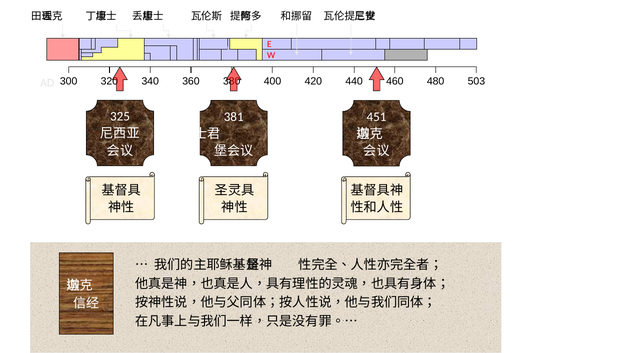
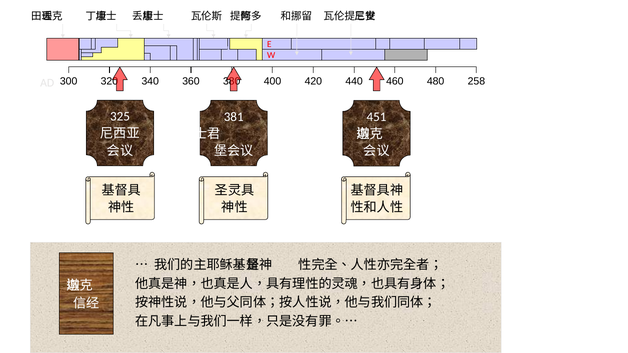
503: 503 -> 258
